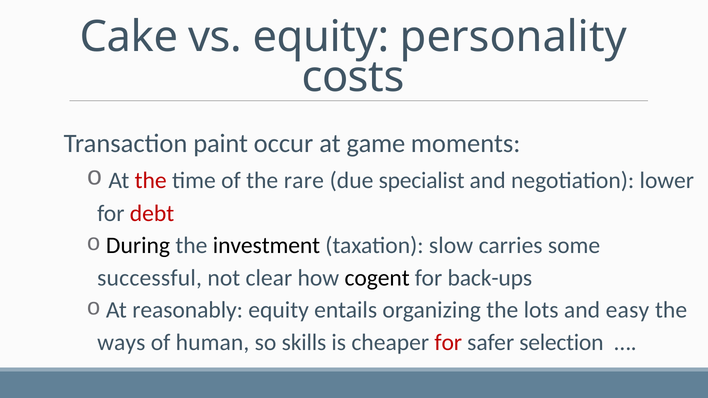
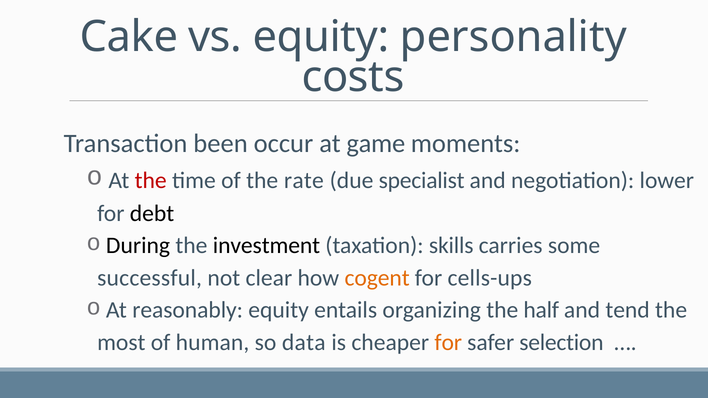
paint: paint -> been
rare: rare -> rate
debt colour: red -> black
slow: slow -> skills
cogent colour: black -> orange
back-ups: back-ups -> cells-ups
lots: lots -> half
easy: easy -> tend
ways: ways -> most
skills: skills -> data
for at (448, 343) colour: red -> orange
